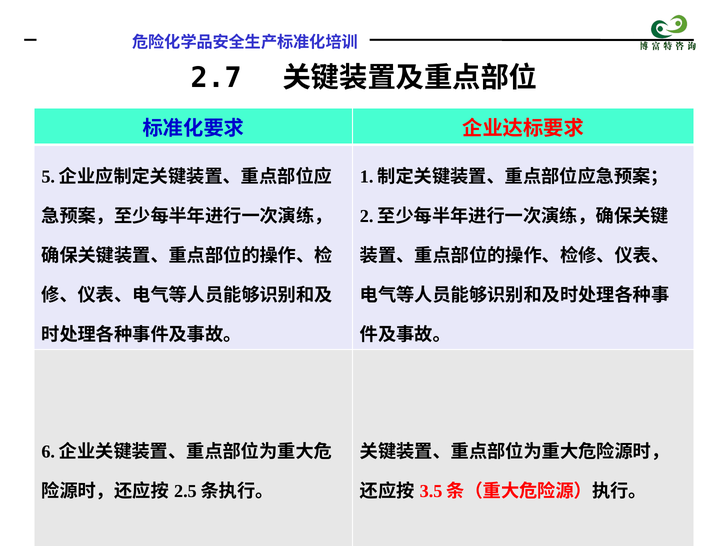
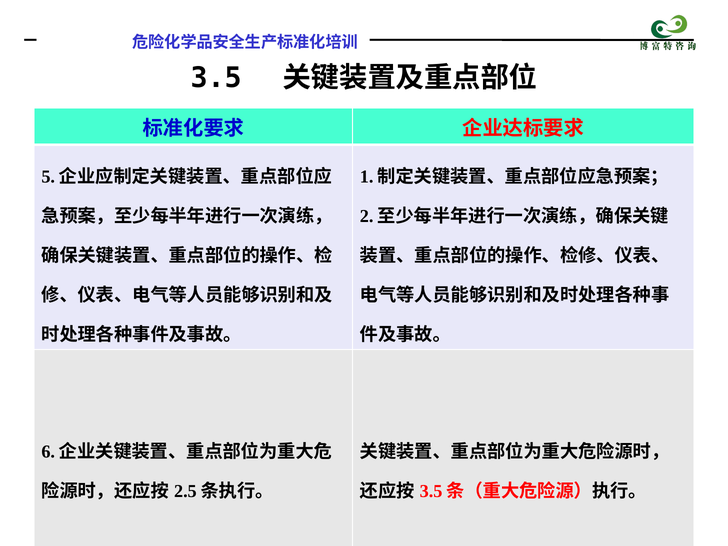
2.7: 2.7 -> 3.5
